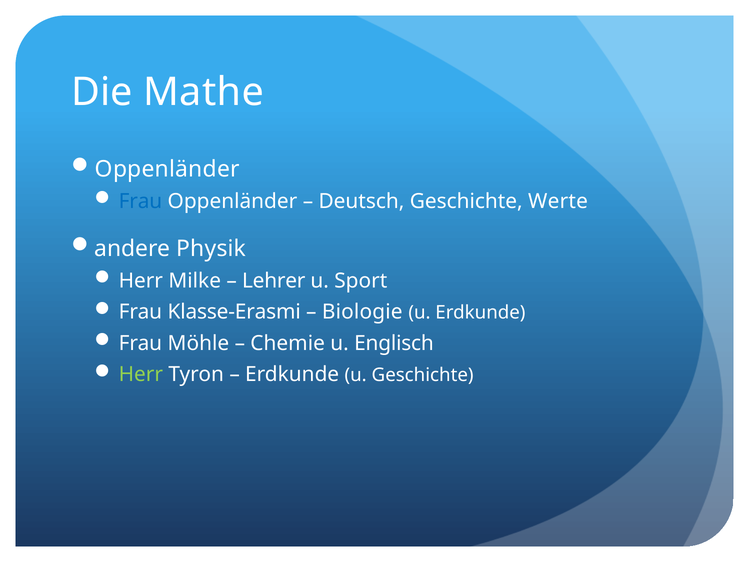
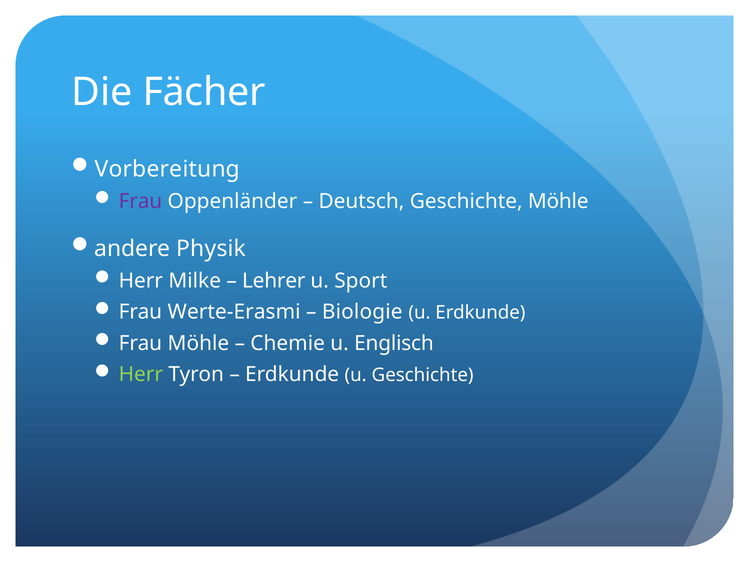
Mathe: Mathe -> Fächer
Oppenländer at (167, 169): Oppenländer -> Vorbereitung
Frau at (140, 201) colour: blue -> purple
Geschichte Werte: Werte -> Möhle
Klasse-Erasmi: Klasse-Erasmi -> Werte-Erasmi
